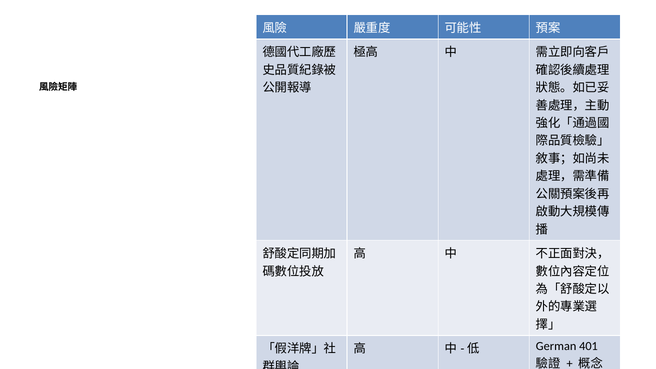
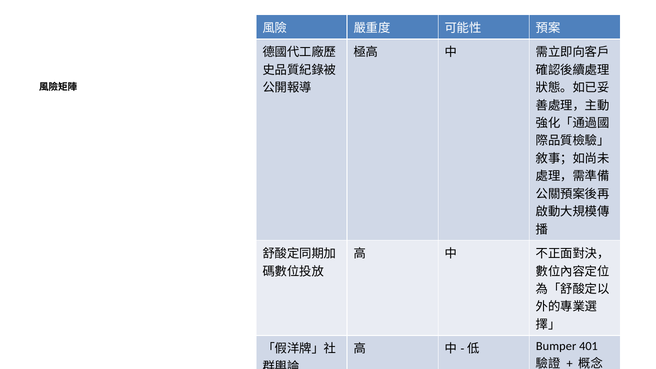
German: German -> Bumper
